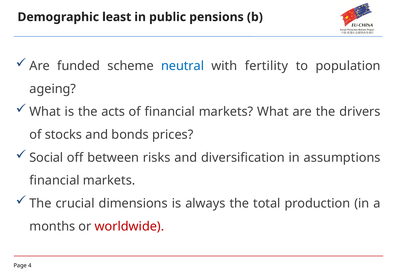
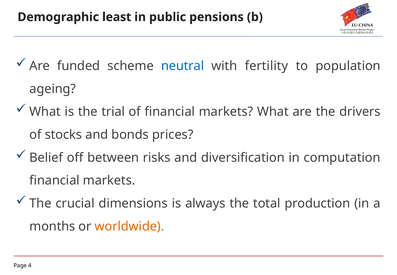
acts: acts -> trial
Social: Social -> Belief
assumptions: assumptions -> computation
worldwide colour: red -> orange
